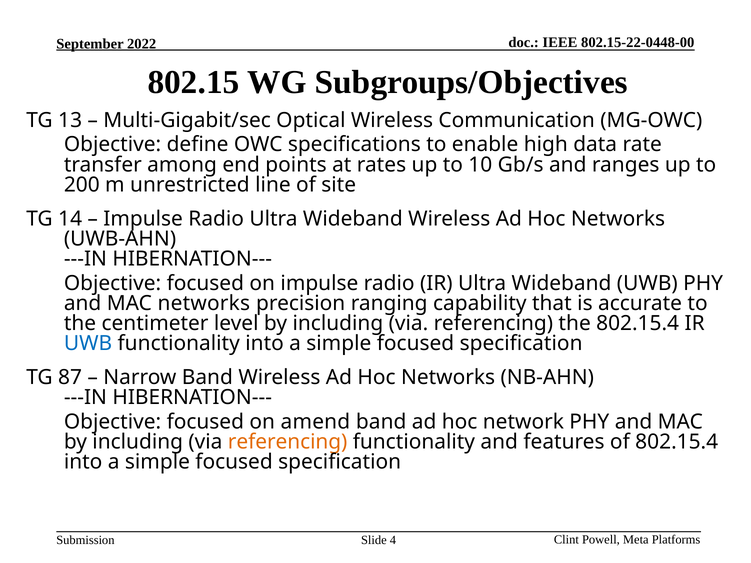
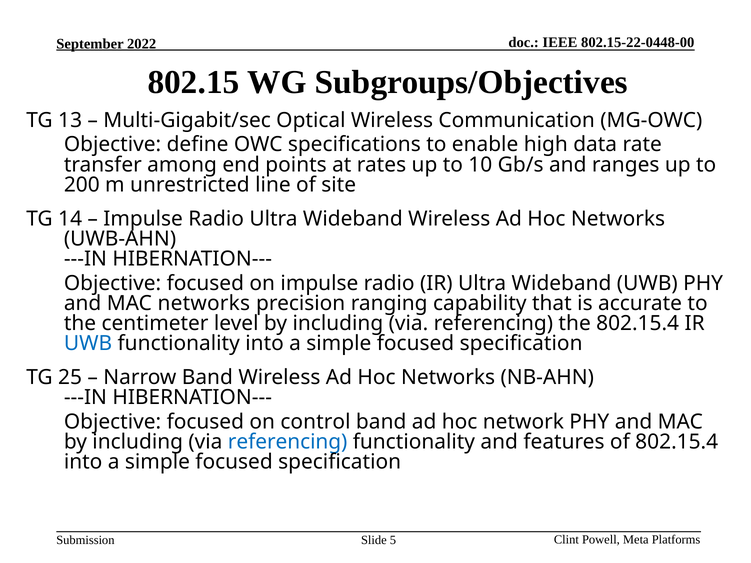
87: 87 -> 25
amend: amend -> control
referencing at (288, 442) colour: orange -> blue
4: 4 -> 5
